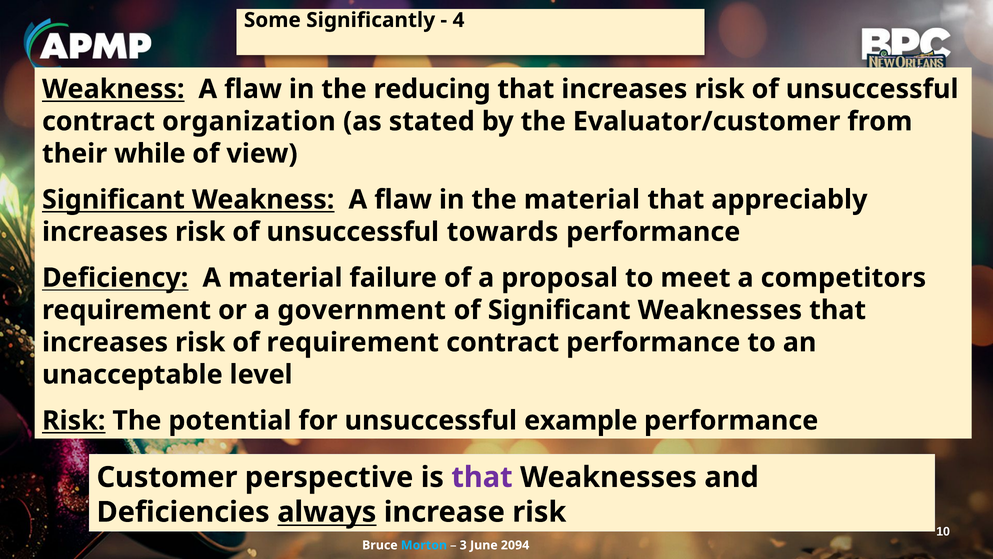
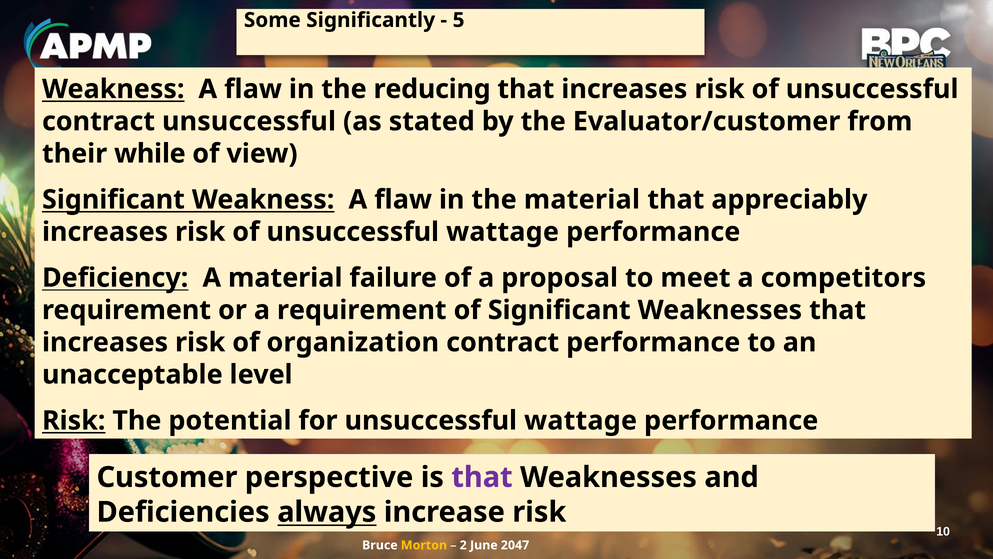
4: 4 -> 5
contract organization: organization -> unsuccessful
of unsuccessful towards: towards -> wattage
a government: government -> requirement
of requirement: requirement -> organization
for unsuccessful example: example -> wattage
Morton colour: light blue -> yellow
3: 3 -> 2
2094: 2094 -> 2047
